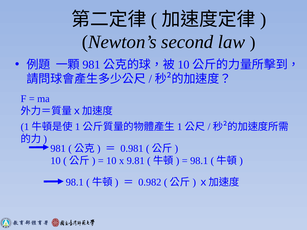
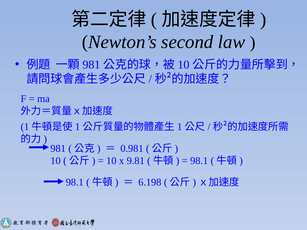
0.982: 0.982 -> 6.198
